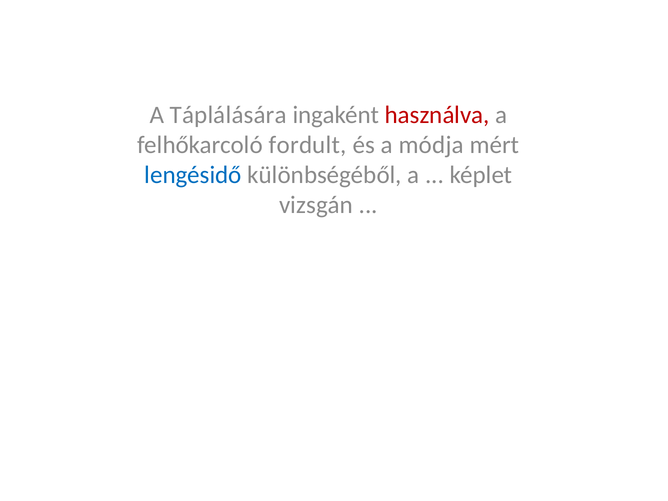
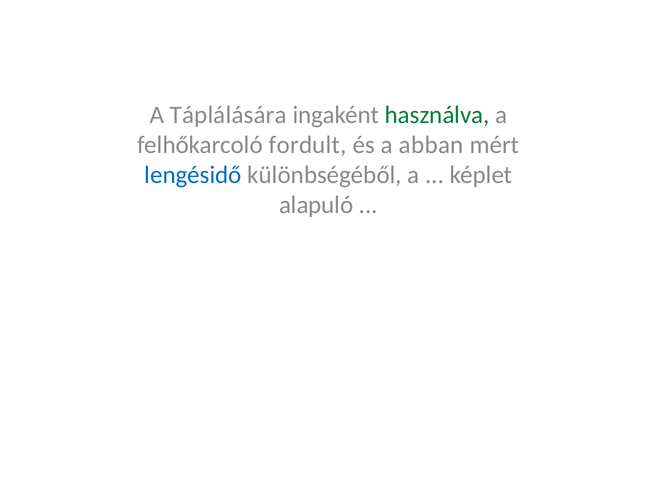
használva colour: red -> green
módja: módja -> abban
vizsgán: vizsgán -> alapuló
